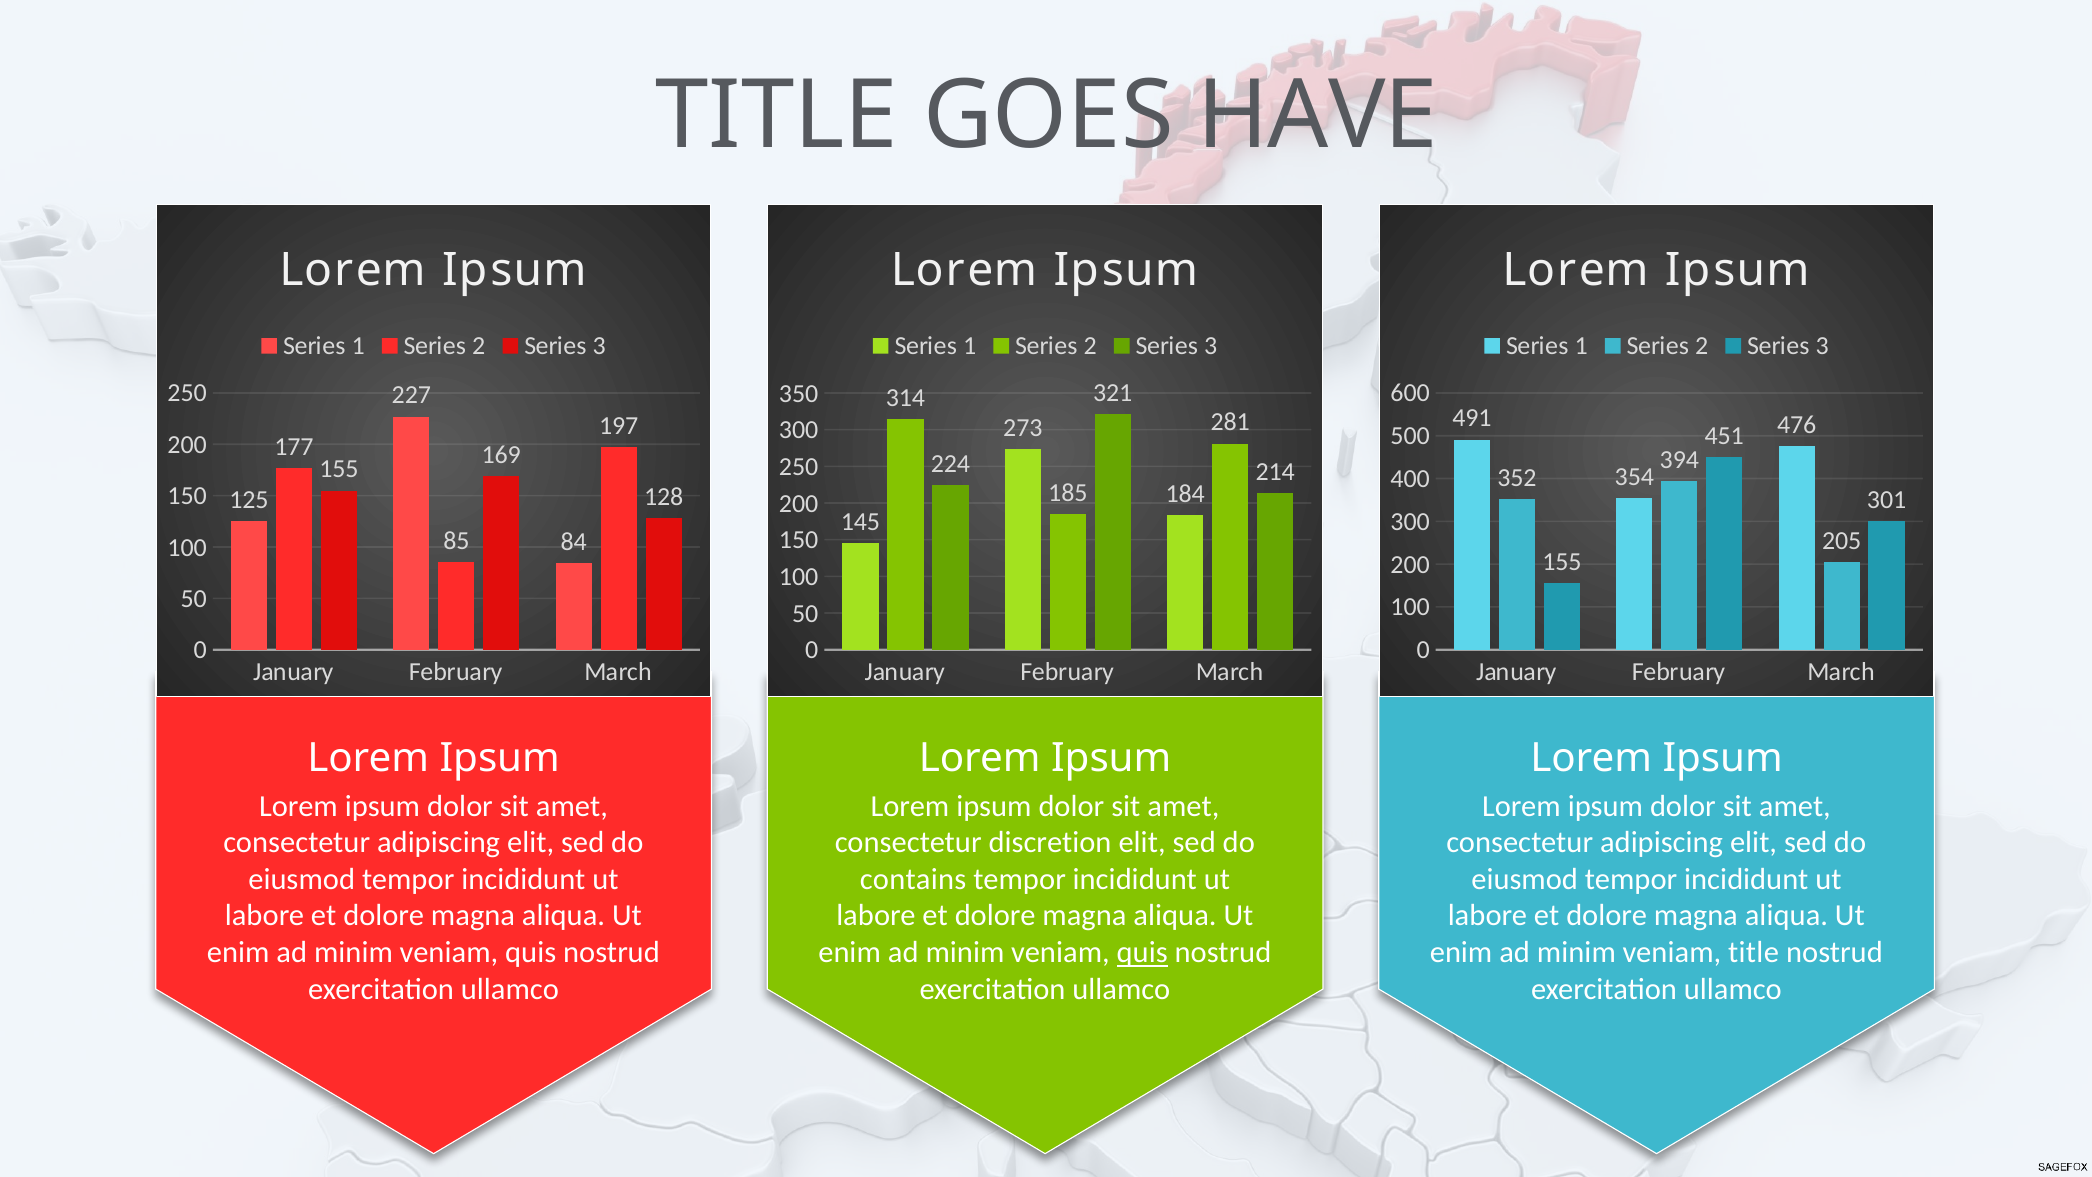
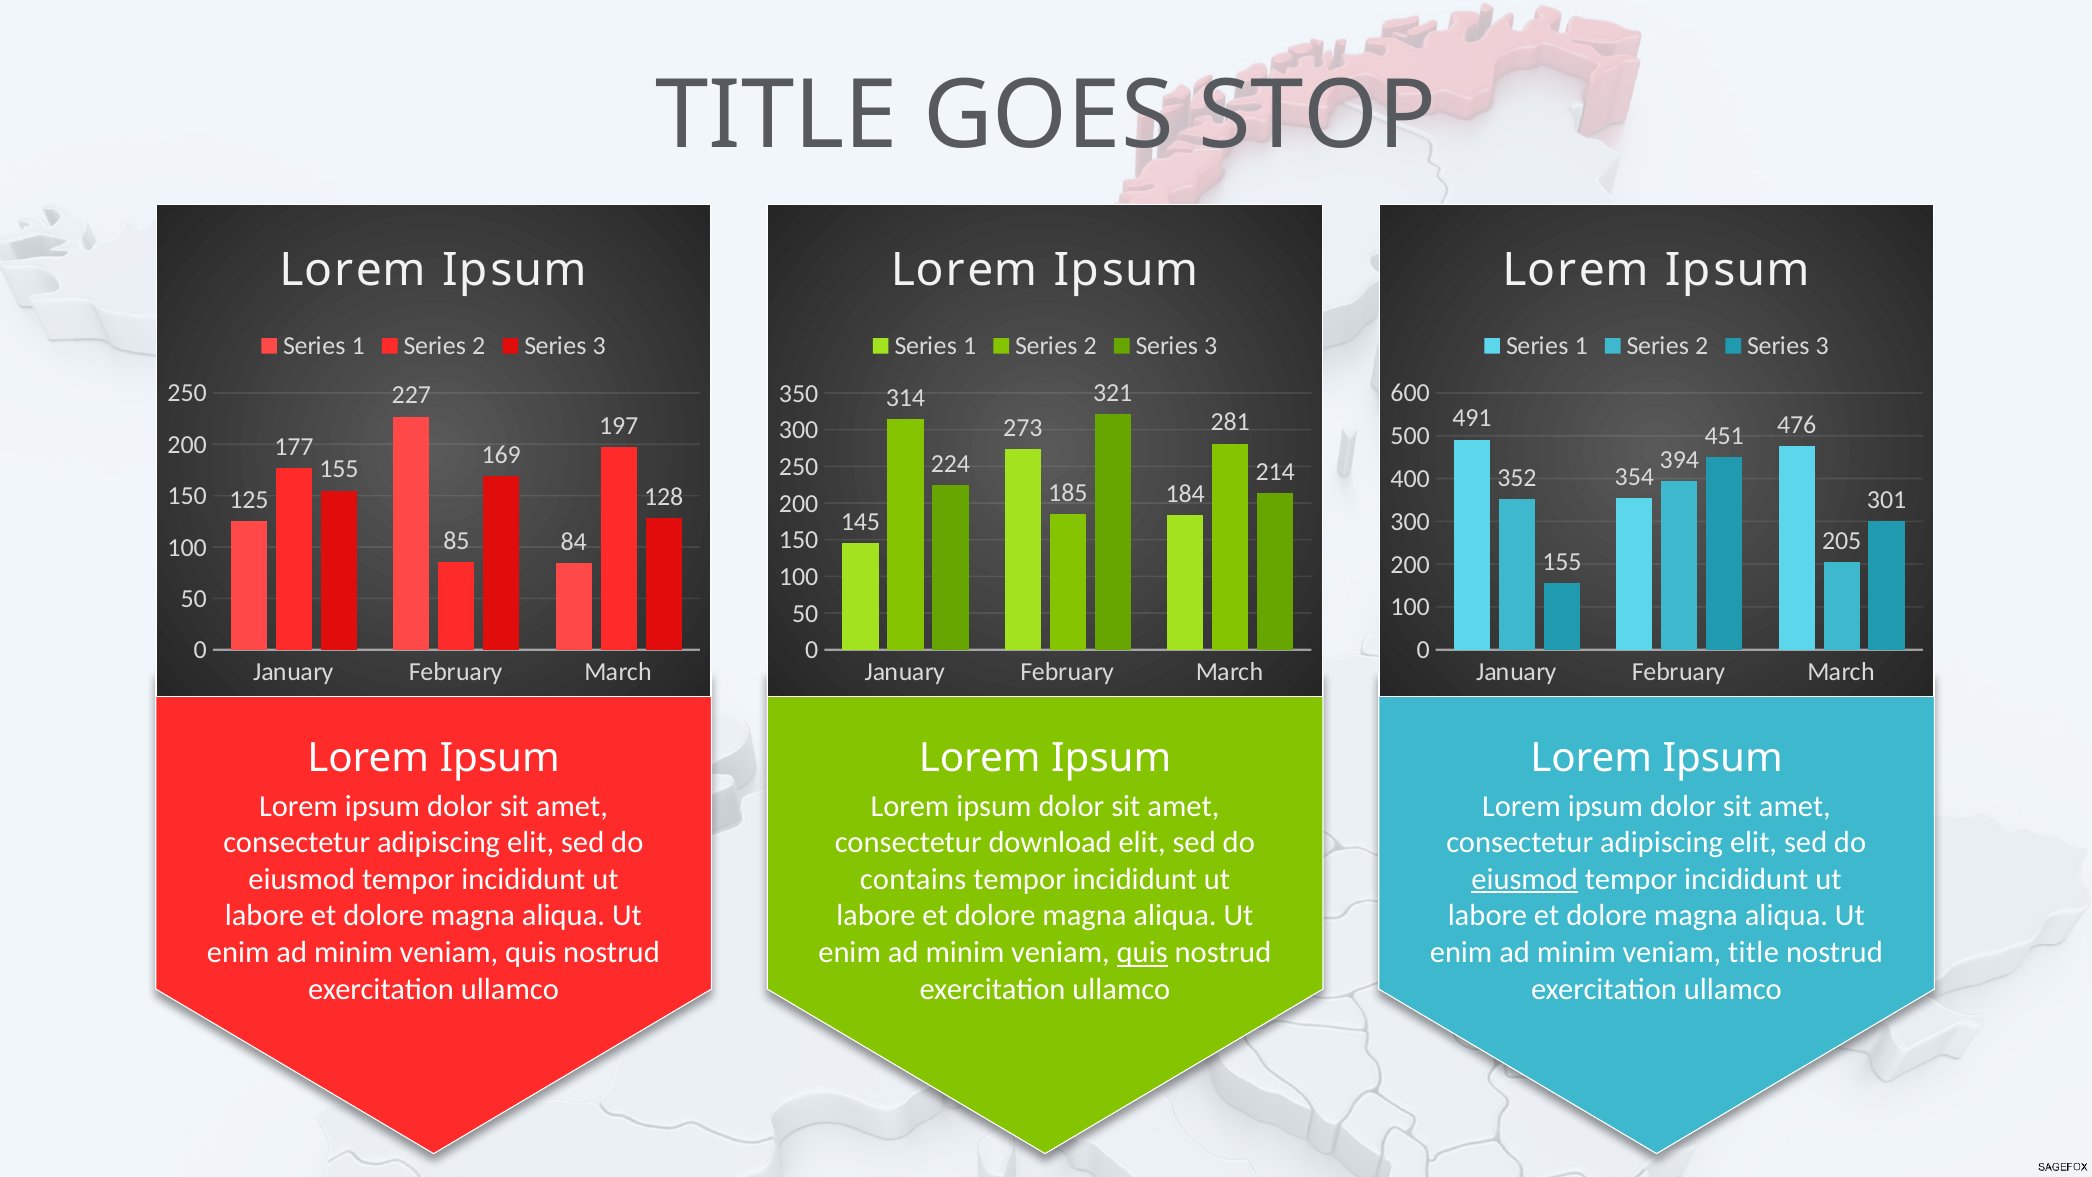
HAVE: HAVE -> STOP
discretion: discretion -> download
eiusmod at (1525, 879) underline: none -> present
